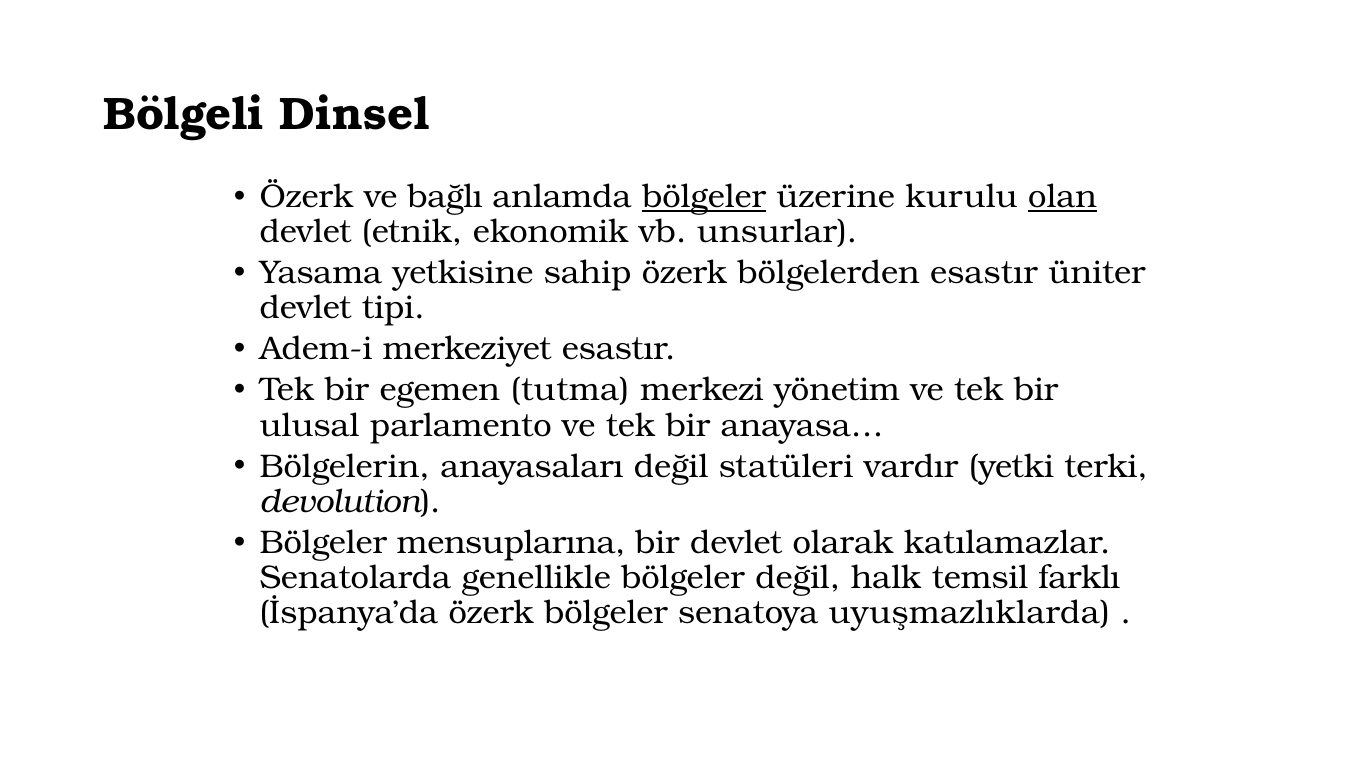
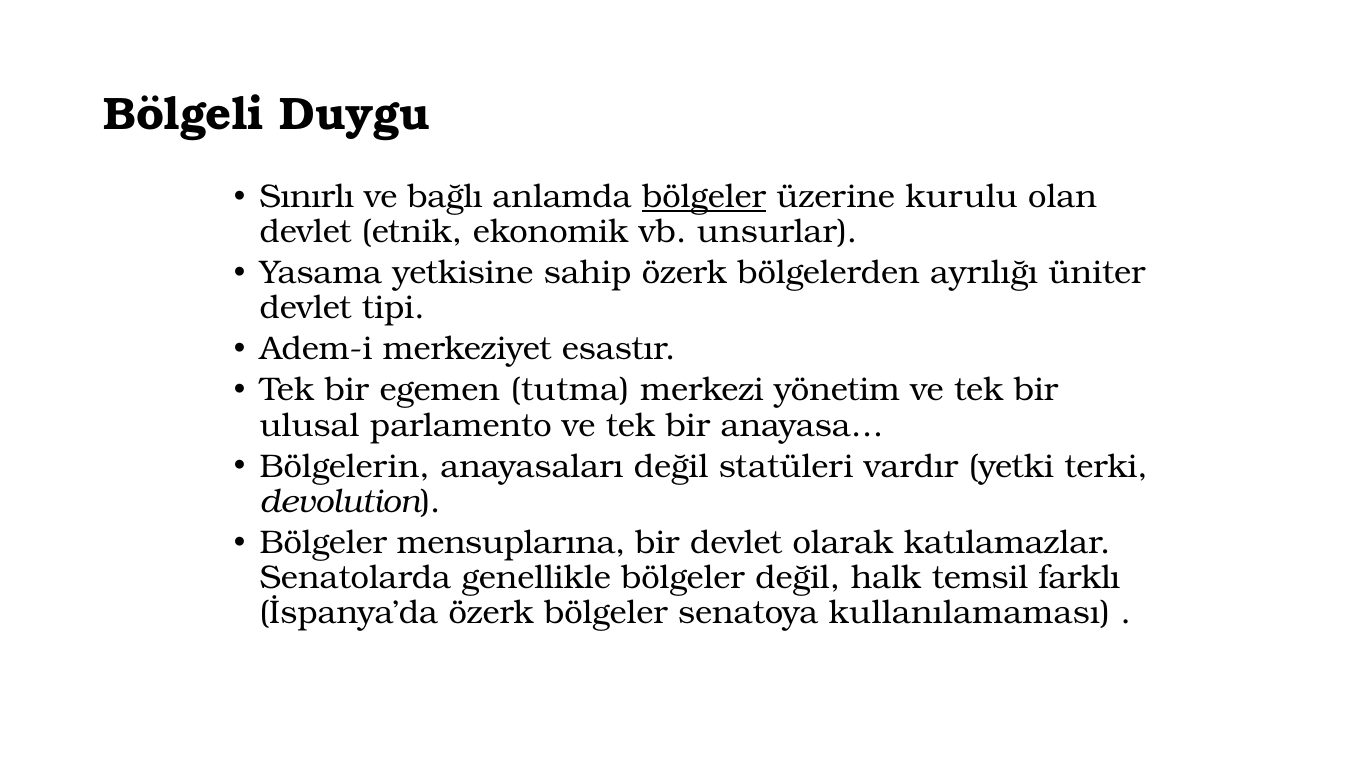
Dinsel: Dinsel -> Duygu
Özerk at (307, 197): Özerk -> Sınırlı
olan underline: present -> none
bölgelerden esastır: esastır -> ayrılığı
uyuşmazlıklarda: uyuşmazlıklarda -> kullanılamaması
